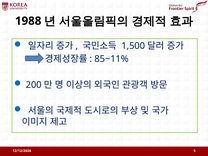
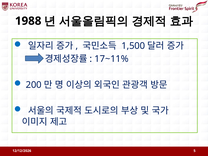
85~11%: 85~11% -> 17~11%
